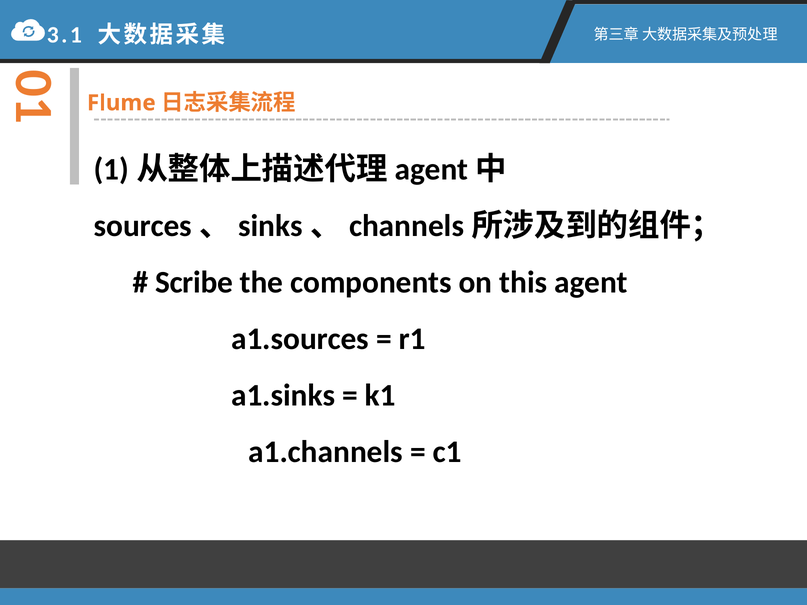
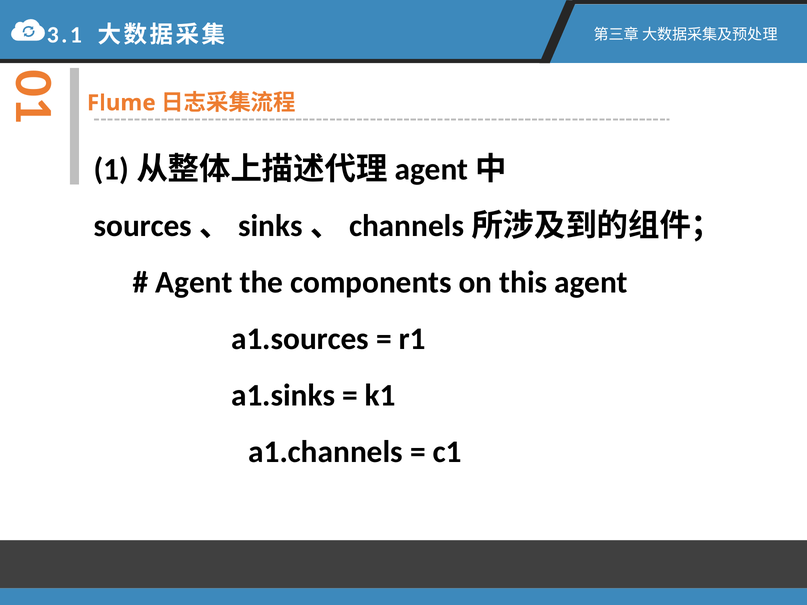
Scribe at (194, 282): Scribe -> Agent
